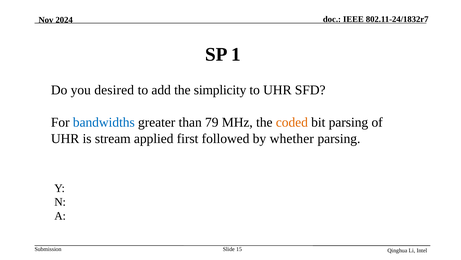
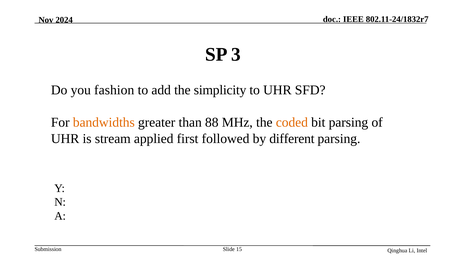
1: 1 -> 3
desired: desired -> fashion
bandwidths colour: blue -> orange
79: 79 -> 88
whether: whether -> different
